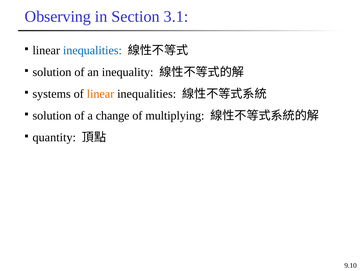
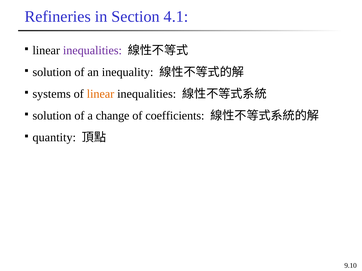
Observing: Observing -> Refineries
3.1: 3.1 -> 4.1
inequalities at (92, 50) colour: blue -> purple
multiplying: multiplying -> coefficients
